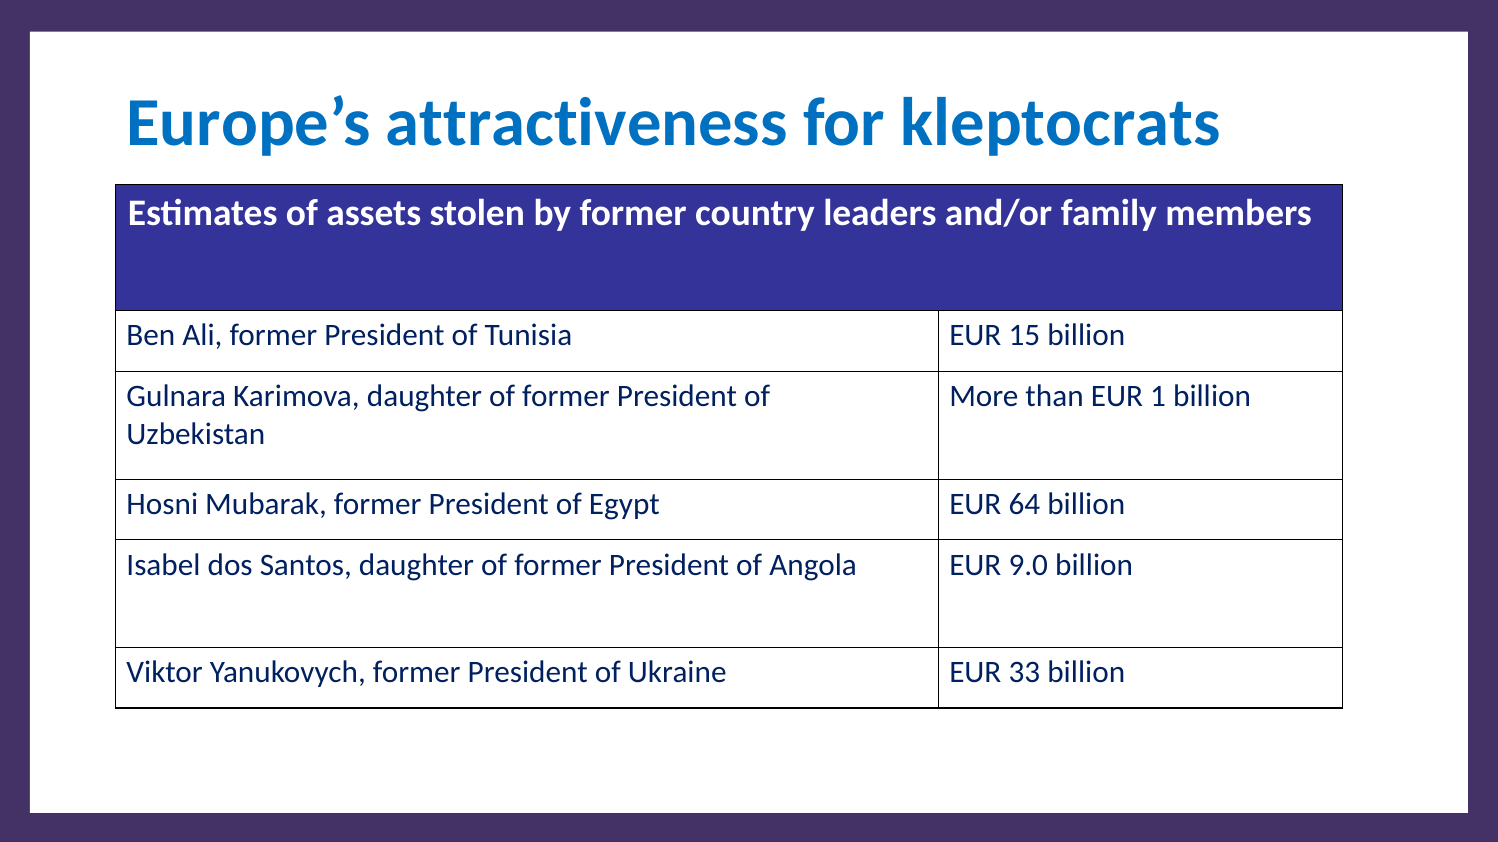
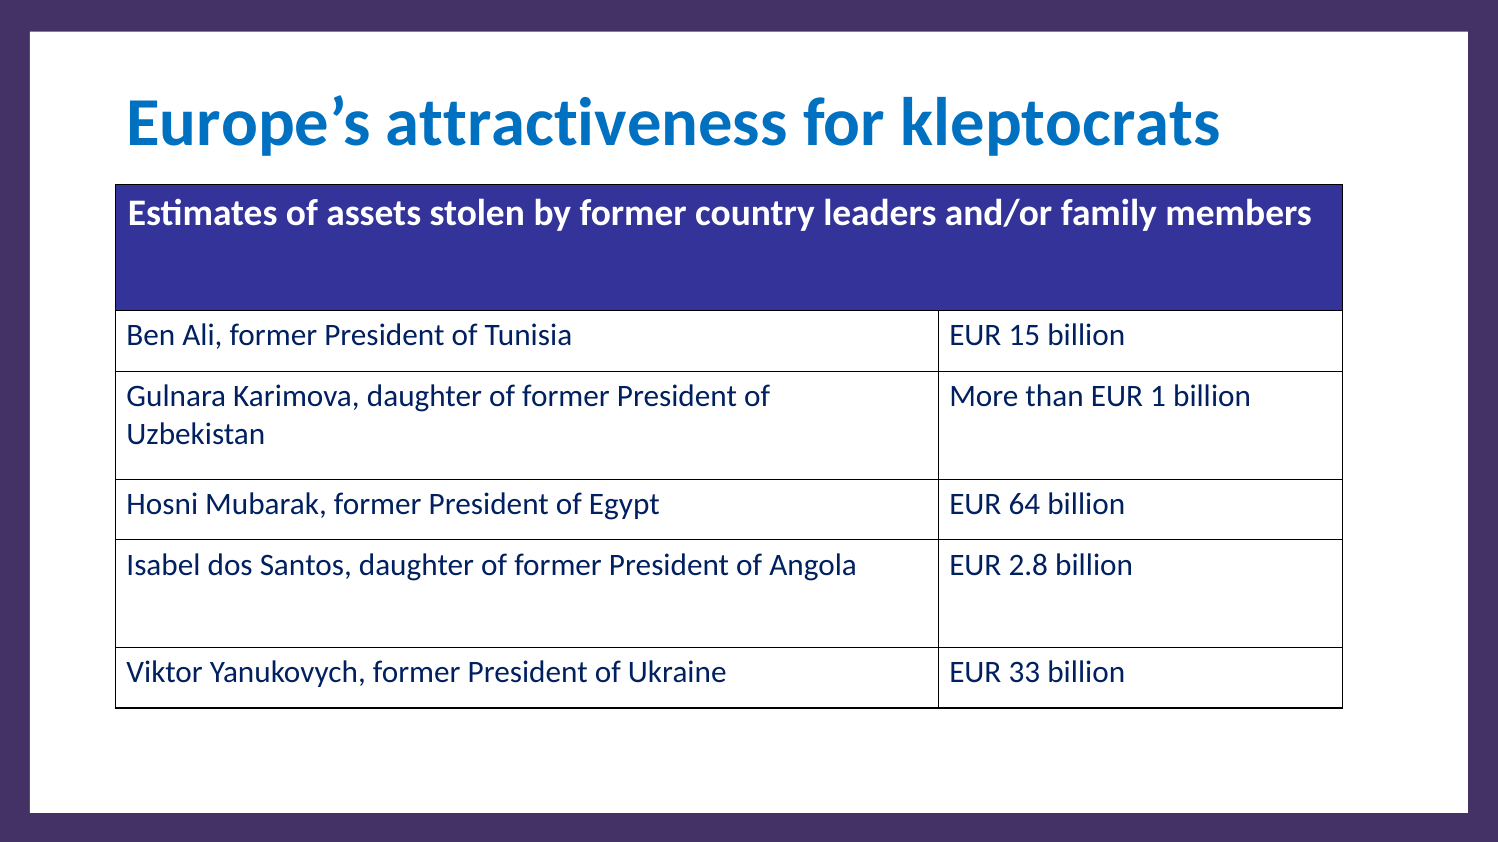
9.0: 9.0 -> 2.8
